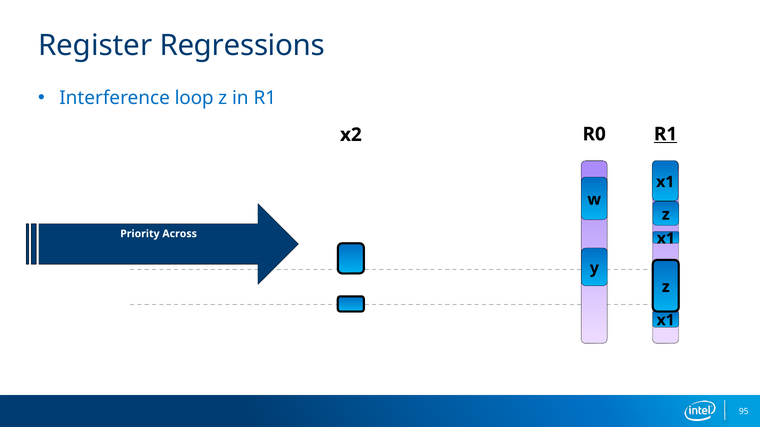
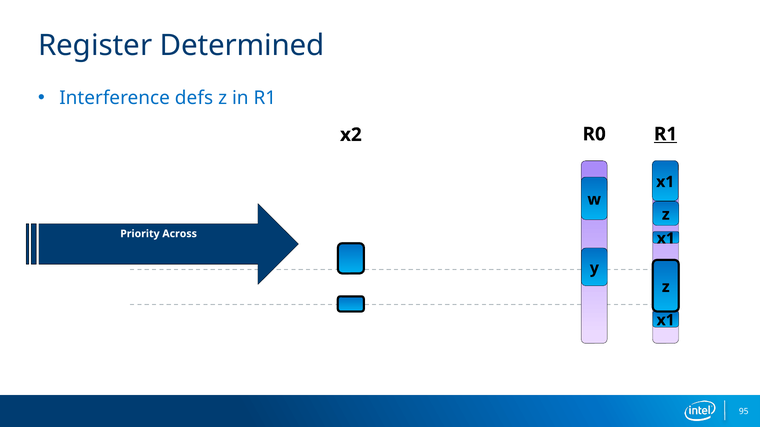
Regressions: Regressions -> Determined
loop: loop -> defs
